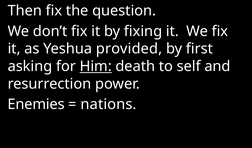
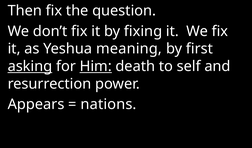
provided: provided -> meaning
asking underline: none -> present
Enemies: Enemies -> Appears
